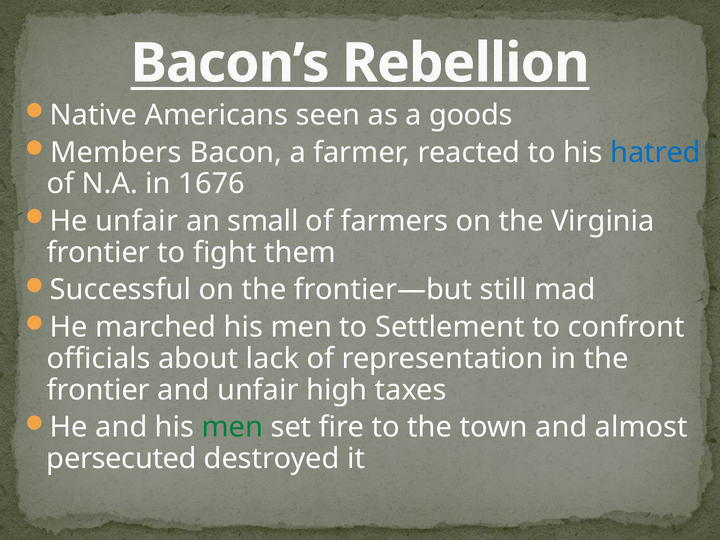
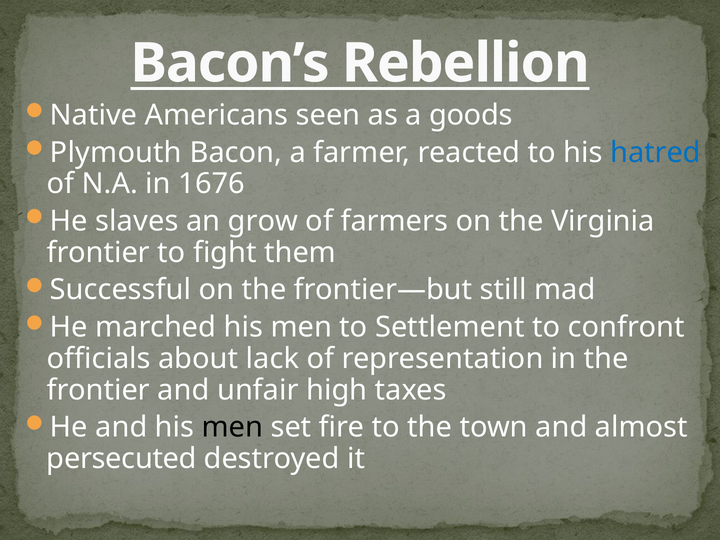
Members: Members -> Plymouth
He unfair: unfair -> slaves
small: small -> grow
men at (232, 427) colour: green -> black
